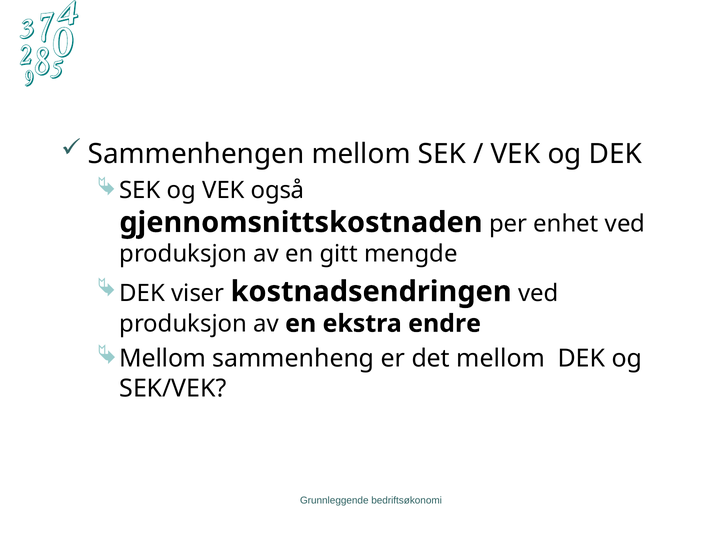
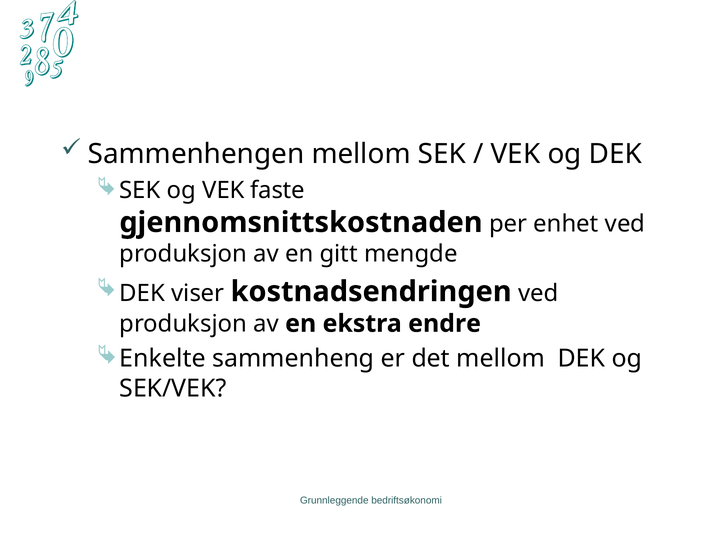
også: også -> faste
Mellom at (163, 359): Mellom -> Enkelte
